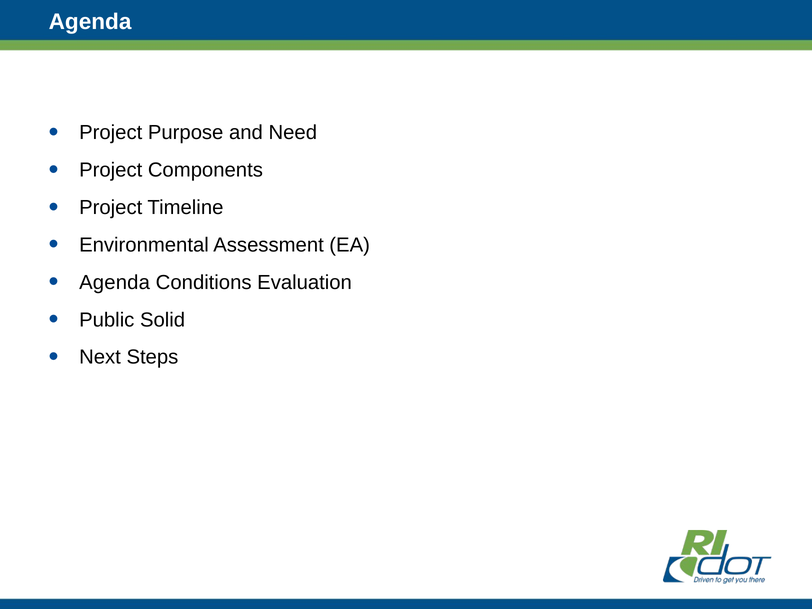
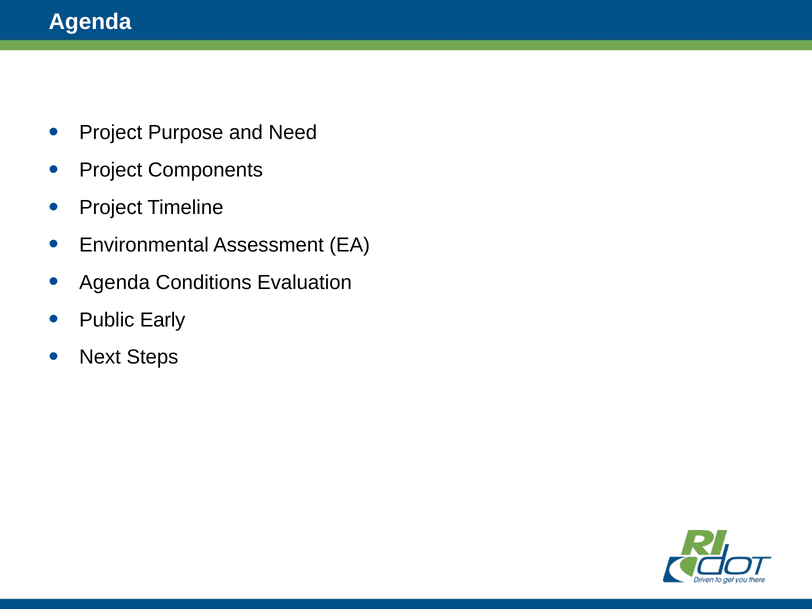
Solid: Solid -> Early
